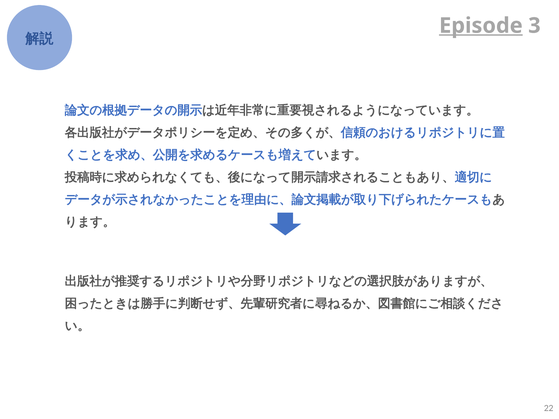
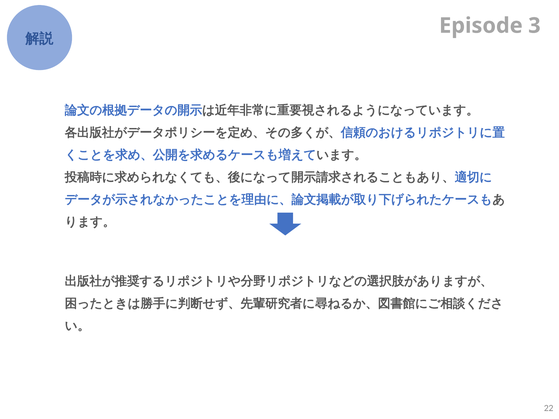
Episode underline: present -> none
